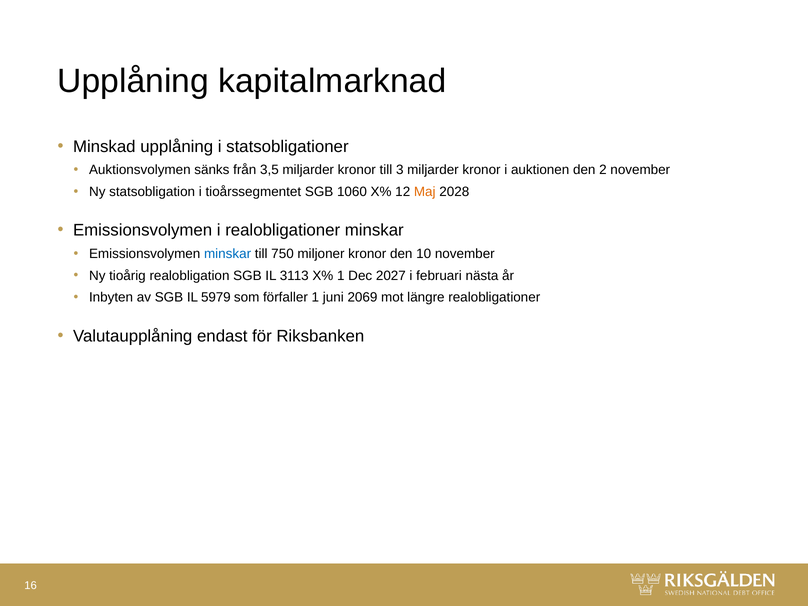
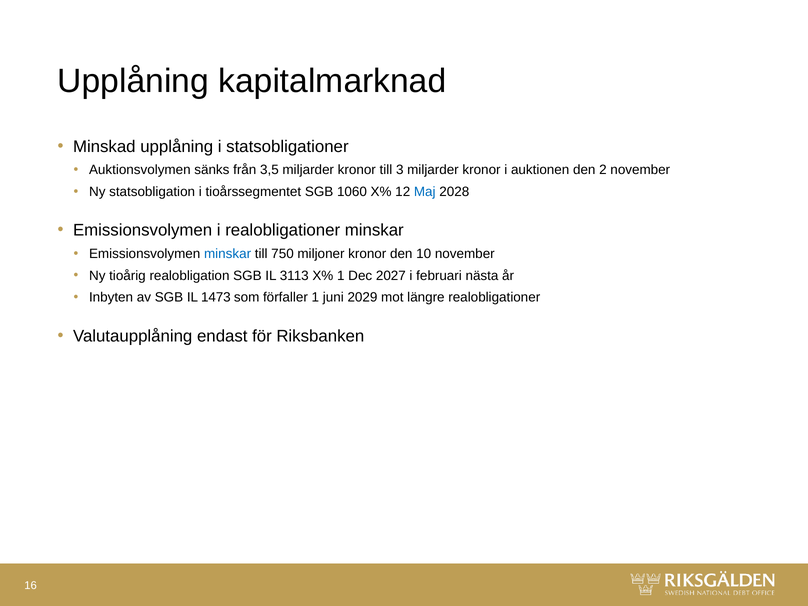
Maj colour: orange -> blue
5979: 5979 -> 1473
2069: 2069 -> 2029
